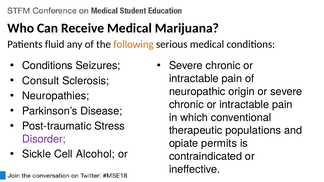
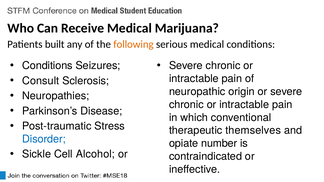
fluid: fluid -> built
populations: populations -> themselves
Disorder colour: purple -> blue
permits: permits -> number
